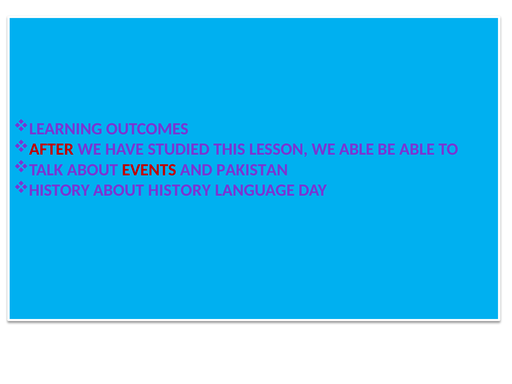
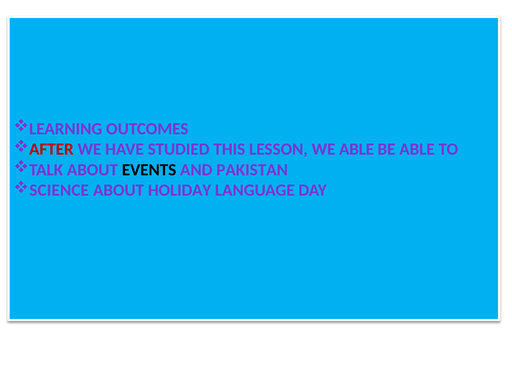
EVENTS colour: red -> black
HISTORY at (59, 190): HISTORY -> SCIENCE
ABOUT HISTORY: HISTORY -> HOLIDAY
